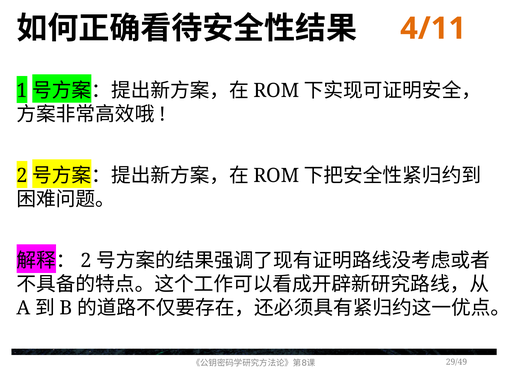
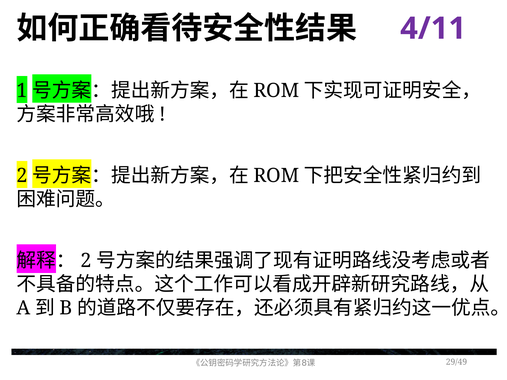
4/11 colour: orange -> purple
